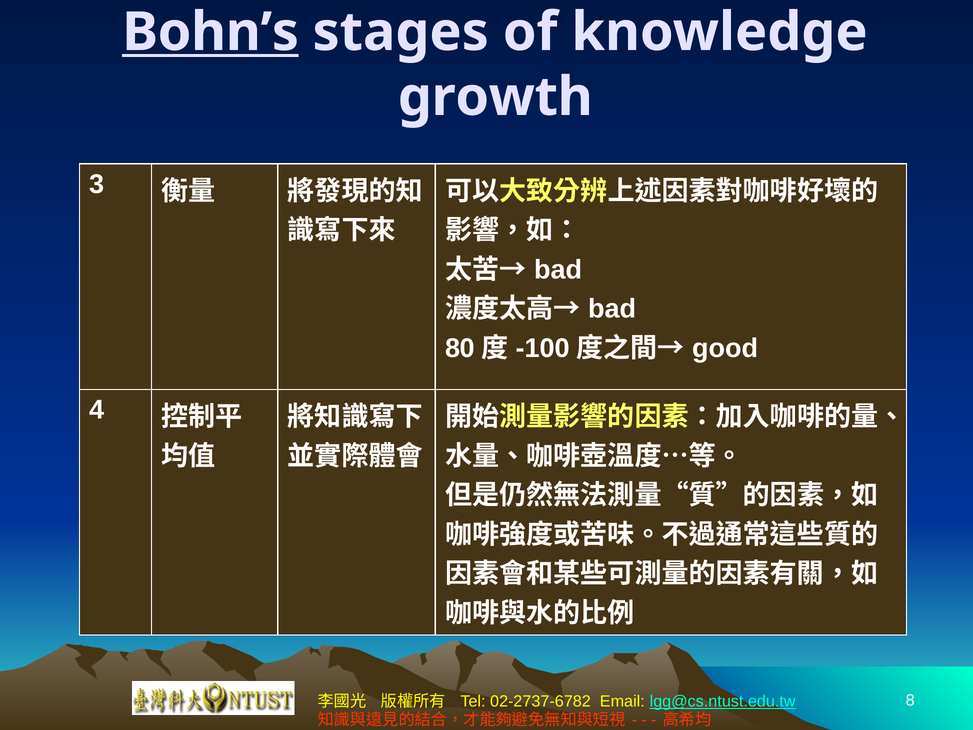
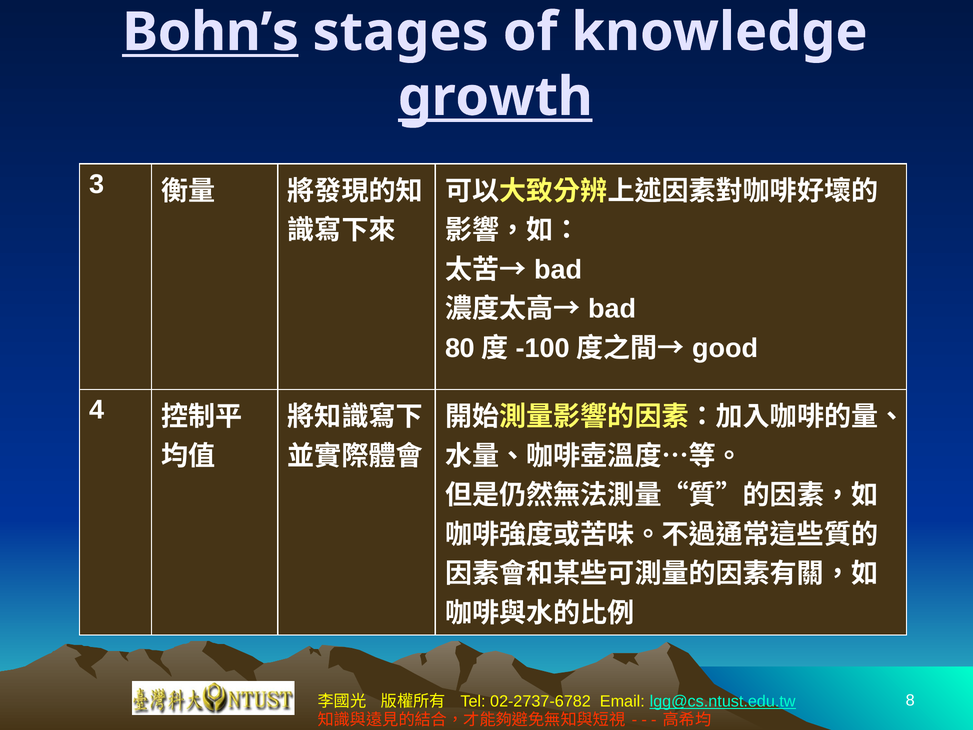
growth underline: none -> present
